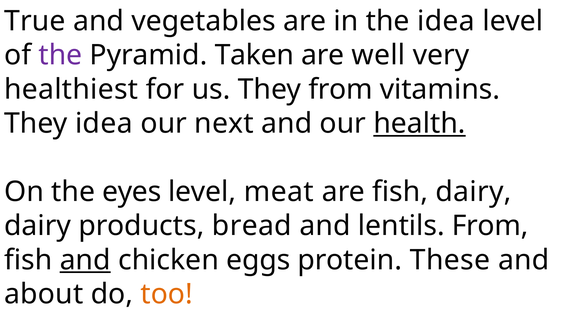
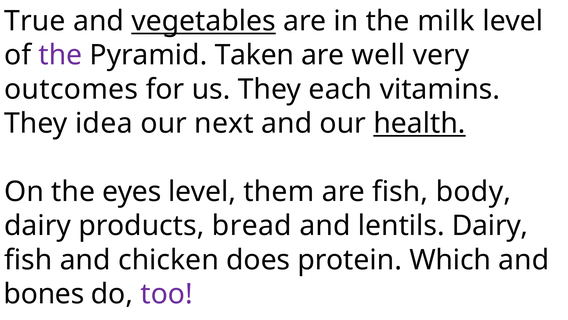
vegetables underline: none -> present
the idea: idea -> milk
healthiest: healthiest -> outcomes
They from: from -> each
meat: meat -> them
fish dairy: dairy -> body
lentils From: From -> Dairy
and at (85, 260) underline: present -> none
eggs: eggs -> does
These: These -> Which
about: about -> bones
too colour: orange -> purple
